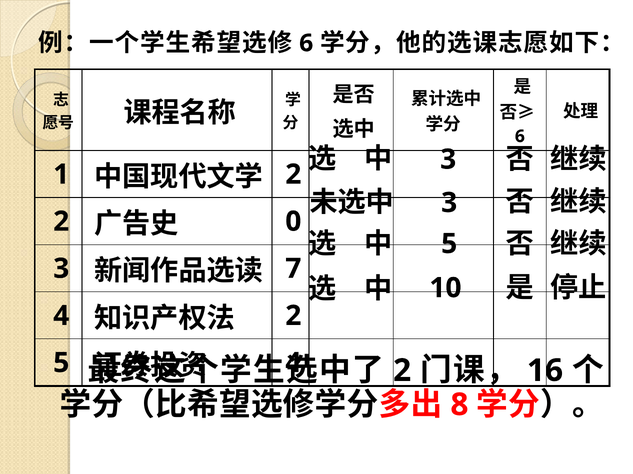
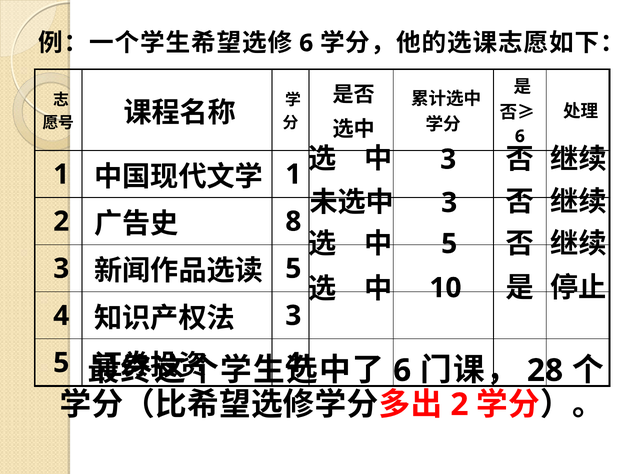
2 at (293, 175): 2 -> 1
0: 0 -> 8
7 at (293, 269): 7 -> 5
2 at (293, 316): 2 -> 3
2 at (402, 371): 2 -> 6
16: 16 -> 28
8 at (459, 405): 8 -> 2
